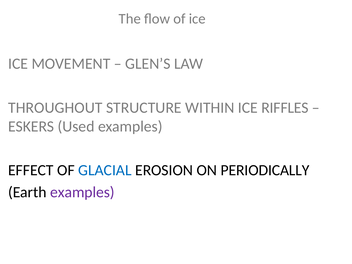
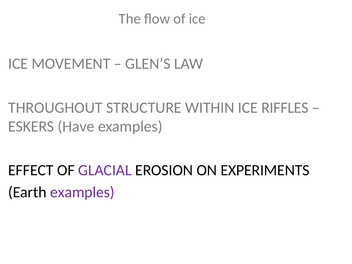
Used: Used -> Have
GLACIAL colour: blue -> purple
PERIODICALLY: PERIODICALLY -> EXPERIMENTS
